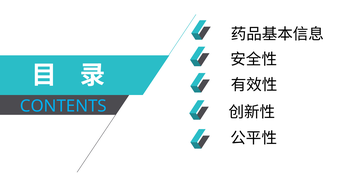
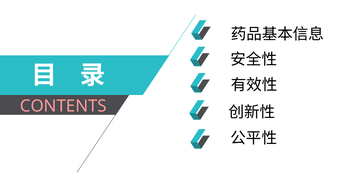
CONTENTS colour: light blue -> pink
